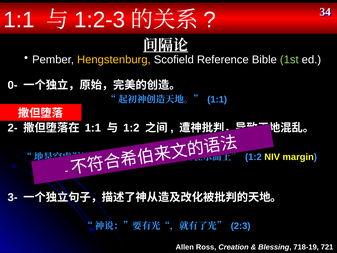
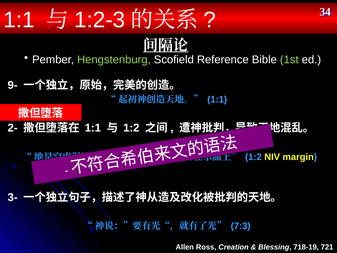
Hengstenburg colour: yellow -> light green
0-: 0- -> 9-
2:3: 2:3 -> 7:3
